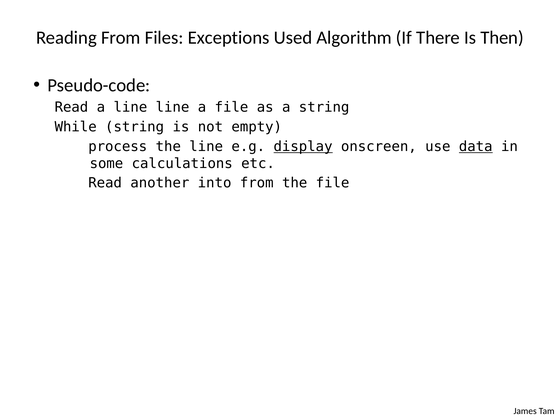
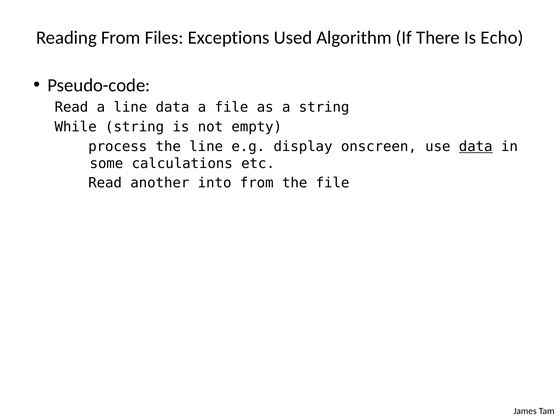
Then: Then -> Echo
line line: line -> data
display underline: present -> none
